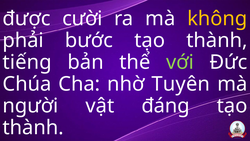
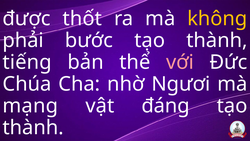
cười: cười -> thốt
với colour: light green -> pink
Tuyên: Tuyên -> Ngươi
người: người -> mạng
